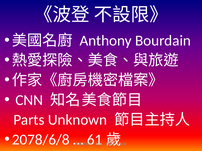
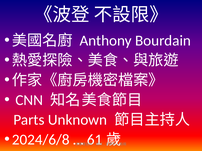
2078/6/8: 2078/6/8 -> 2024/6/8
